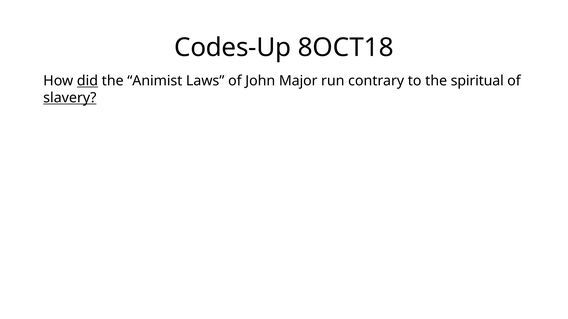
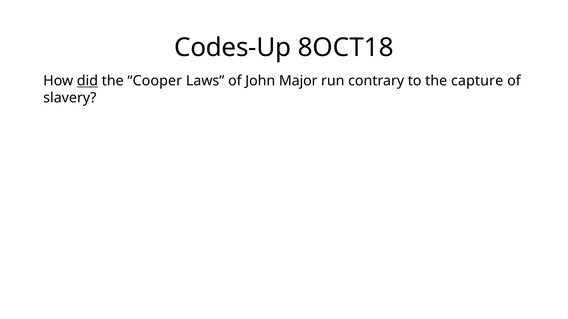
Animist: Animist -> Cooper
spiritual: spiritual -> capture
slavery underline: present -> none
